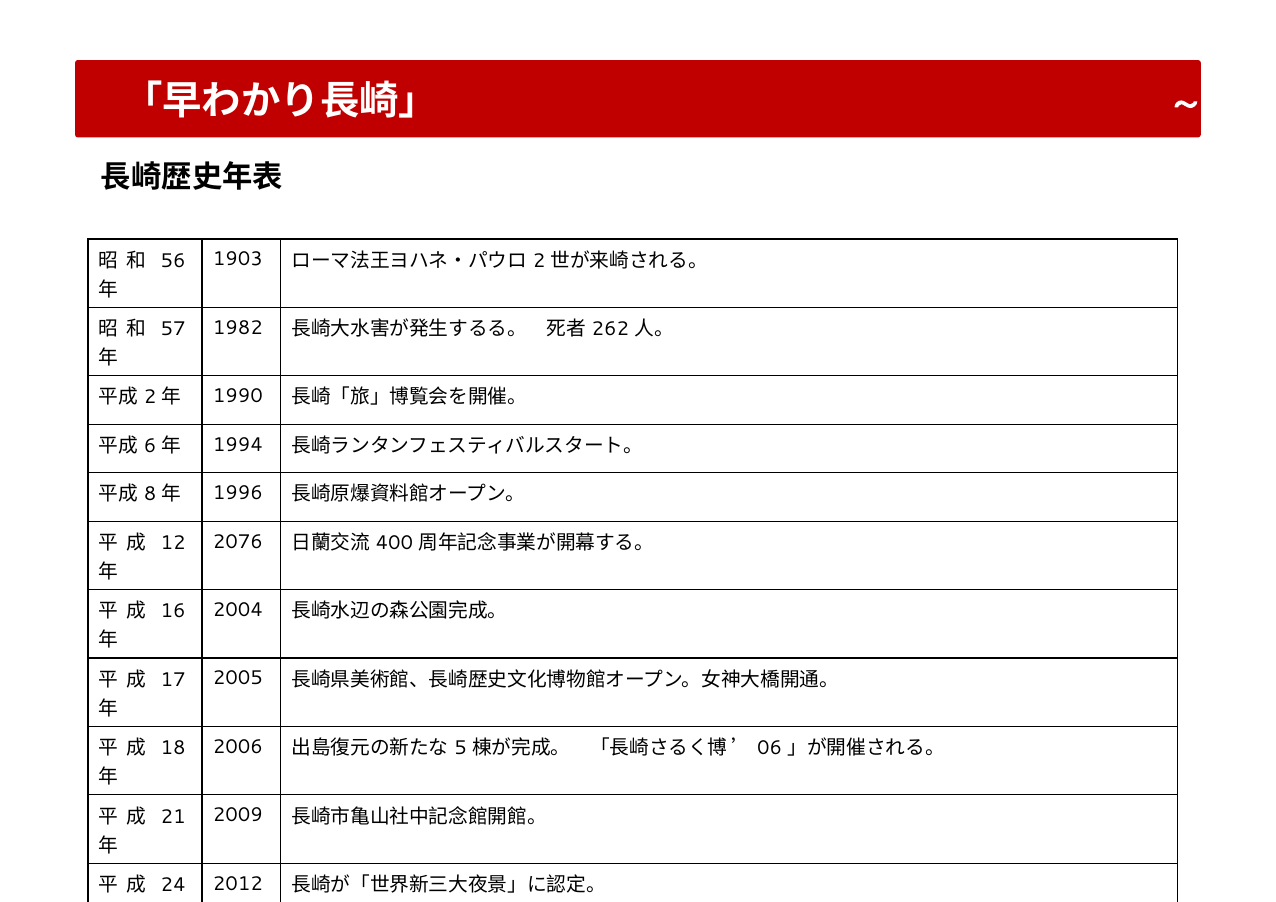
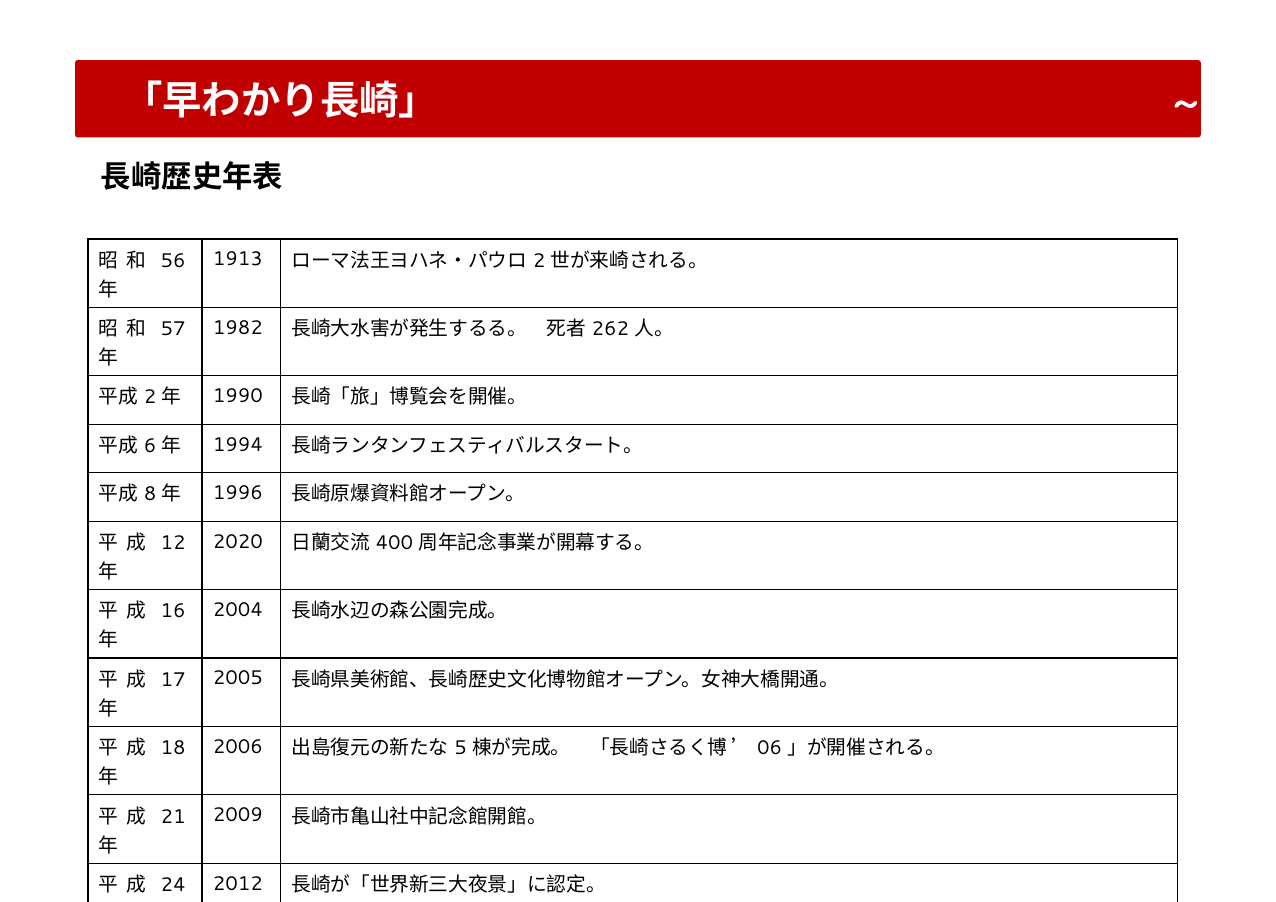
1903: 1903 -> 1913
2076: 2076 -> 2020
